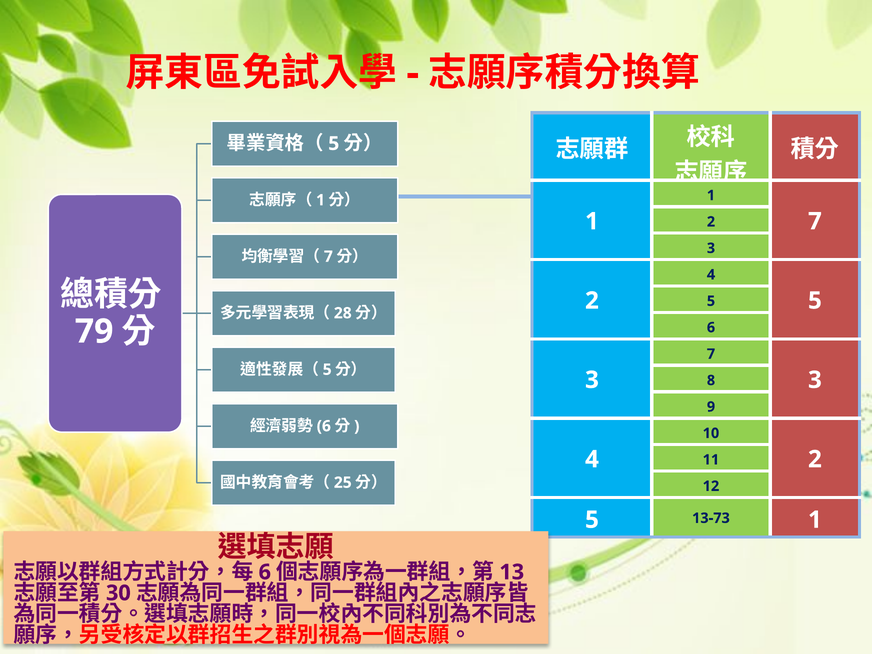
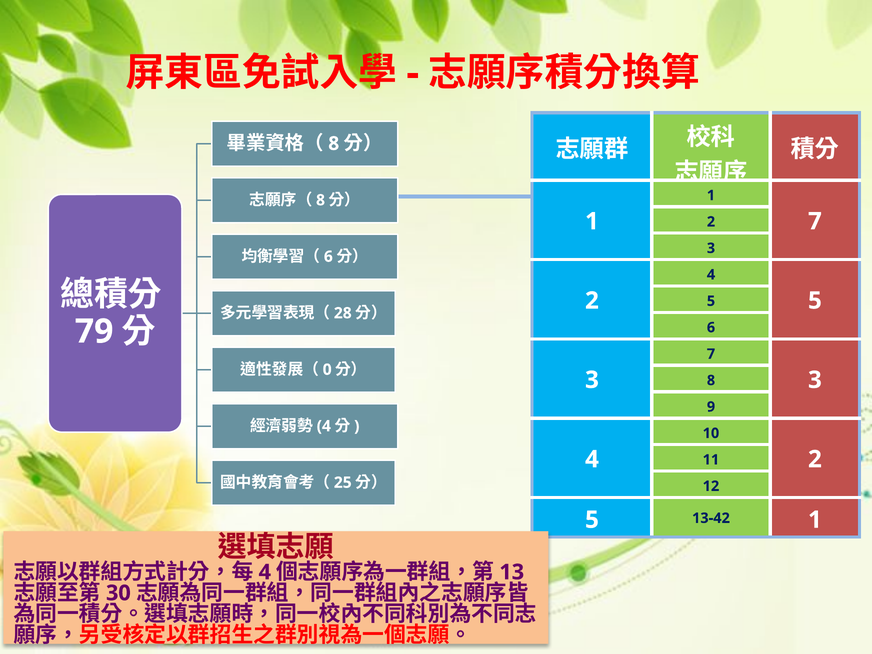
5 at (334, 144): 5 -> 8
1 at (321, 200): 1 -> 8
7 at (328, 257): 7 -> 6
5 at (327, 370): 5 -> 0
6 at (324, 426): 6 -> 4
13-73: 13-73 -> 13-42
6 at (265, 572): 6 -> 4
